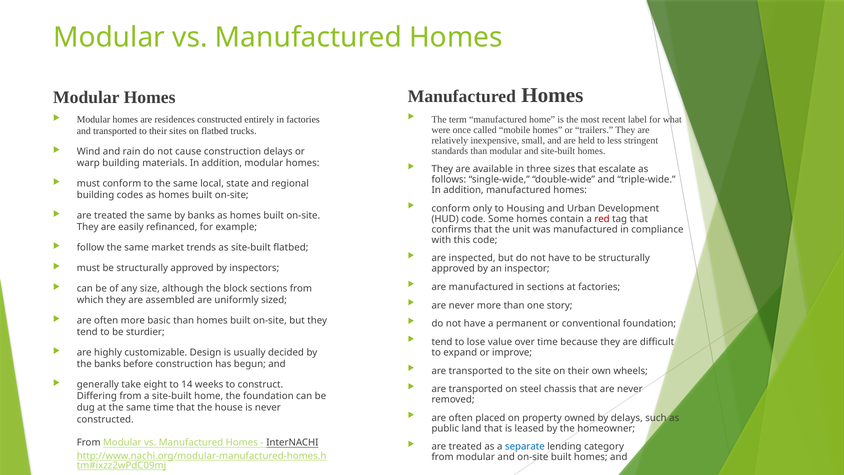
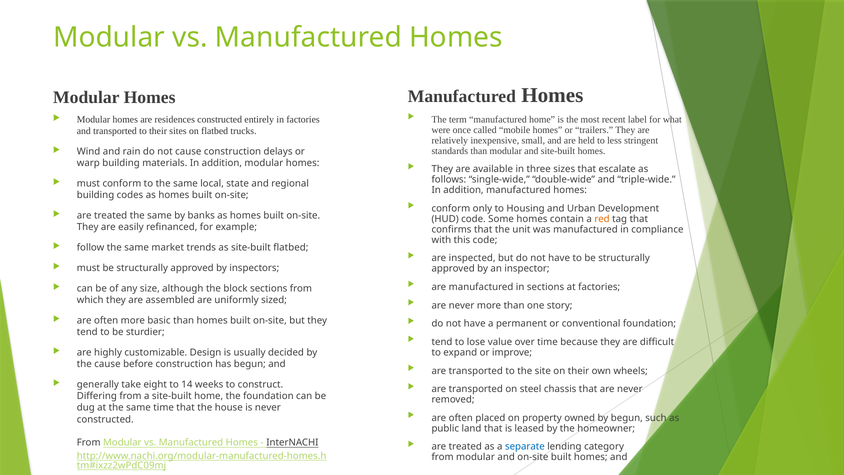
red colour: red -> orange
the banks: banks -> cause
by delays: delays -> begun
